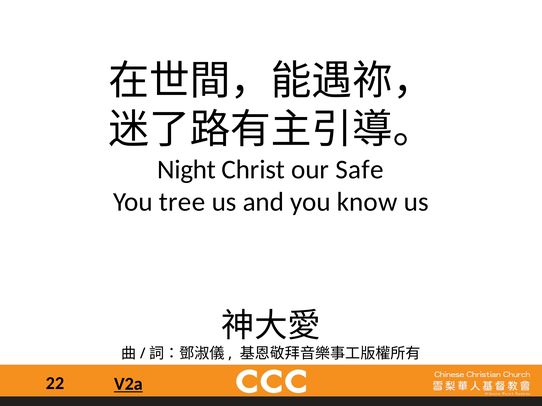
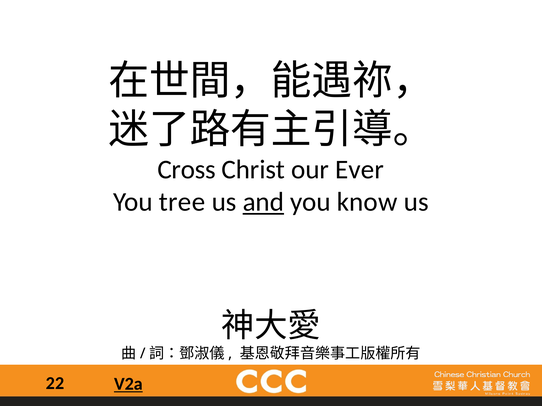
Night: Night -> Cross
Safe: Safe -> Ever
and underline: none -> present
